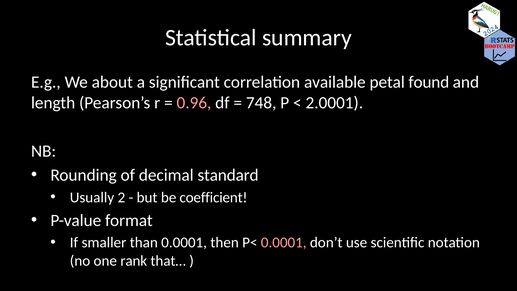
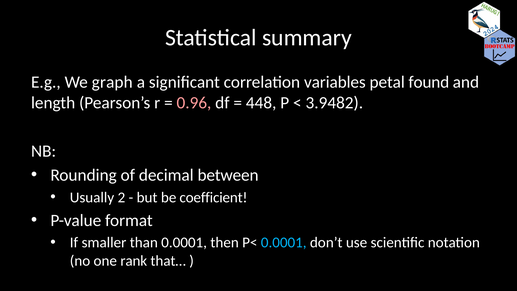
about: about -> graph
available: available -> variables
748: 748 -> 448
2.0001: 2.0001 -> 3.9482
standard: standard -> between
0.0001 at (284, 243) colour: pink -> light blue
